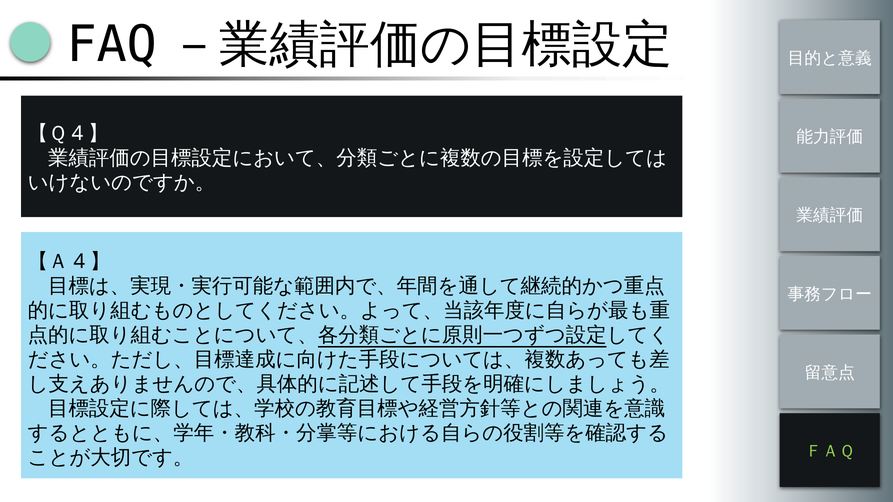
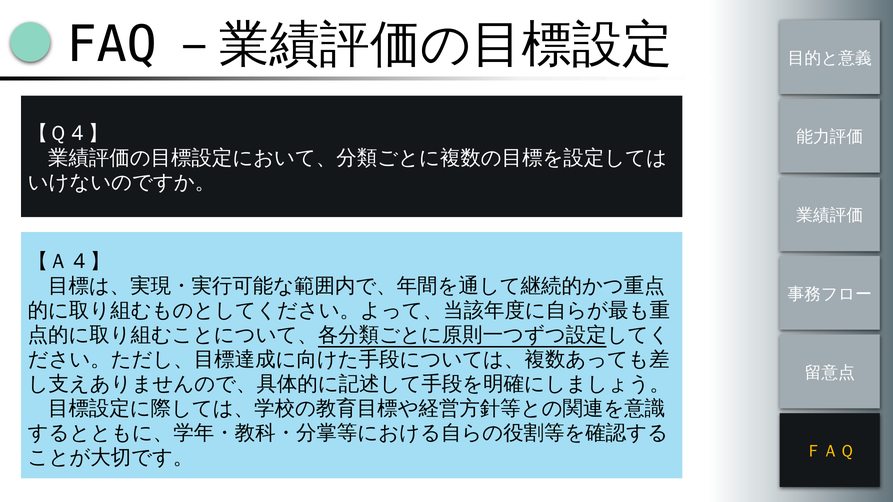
ＦＡＱ colour: light green -> yellow
